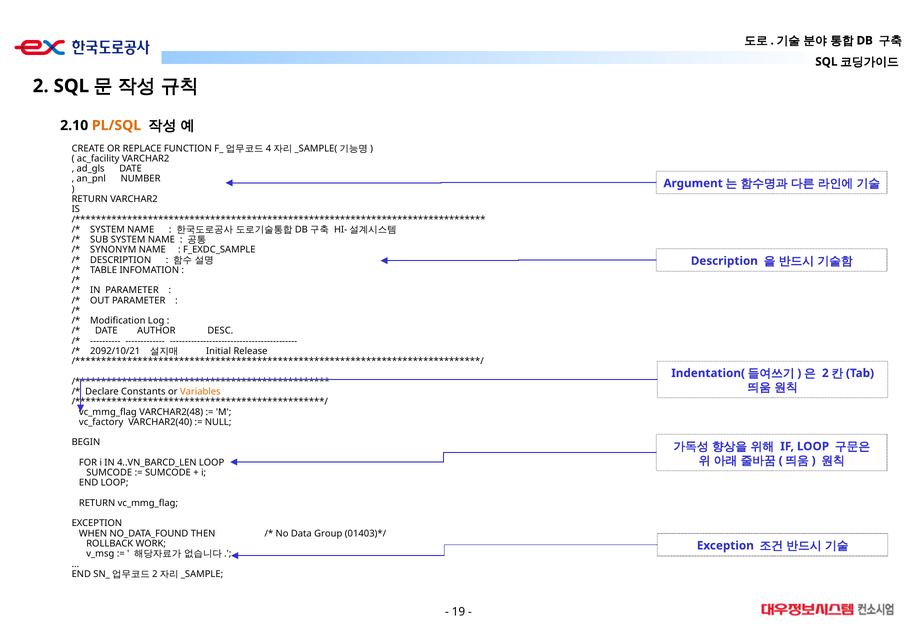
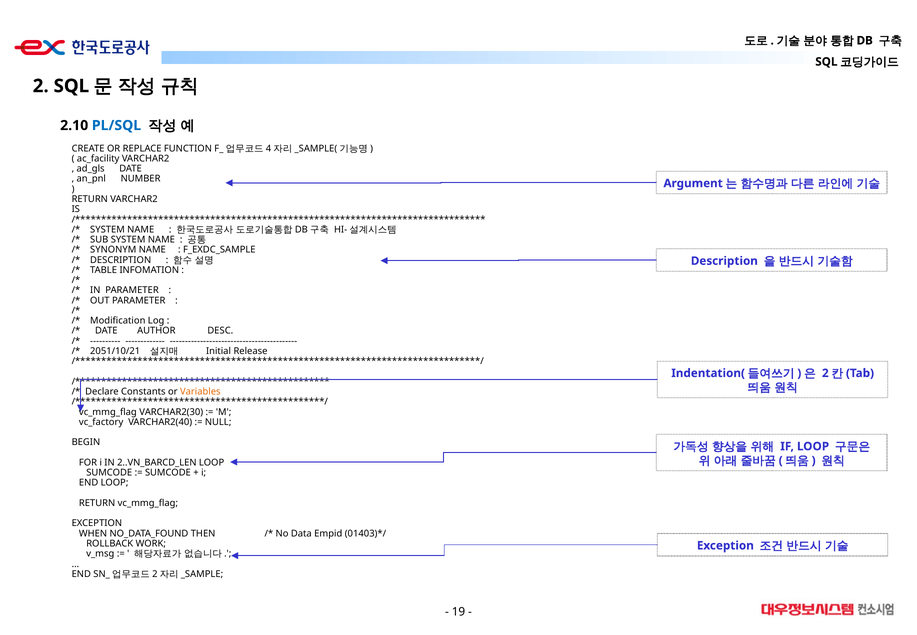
PL/SQL colour: orange -> blue
2092/10/21: 2092/10/21 -> 2051/10/21
VARCHAR2(48: VARCHAR2(48 -> VARCHAR2(30
4..VN_BARCD_LEN: 4..VN_BARCD_LEN -> 2..VN_BARCD_LEN
Group: Group -> Empid
